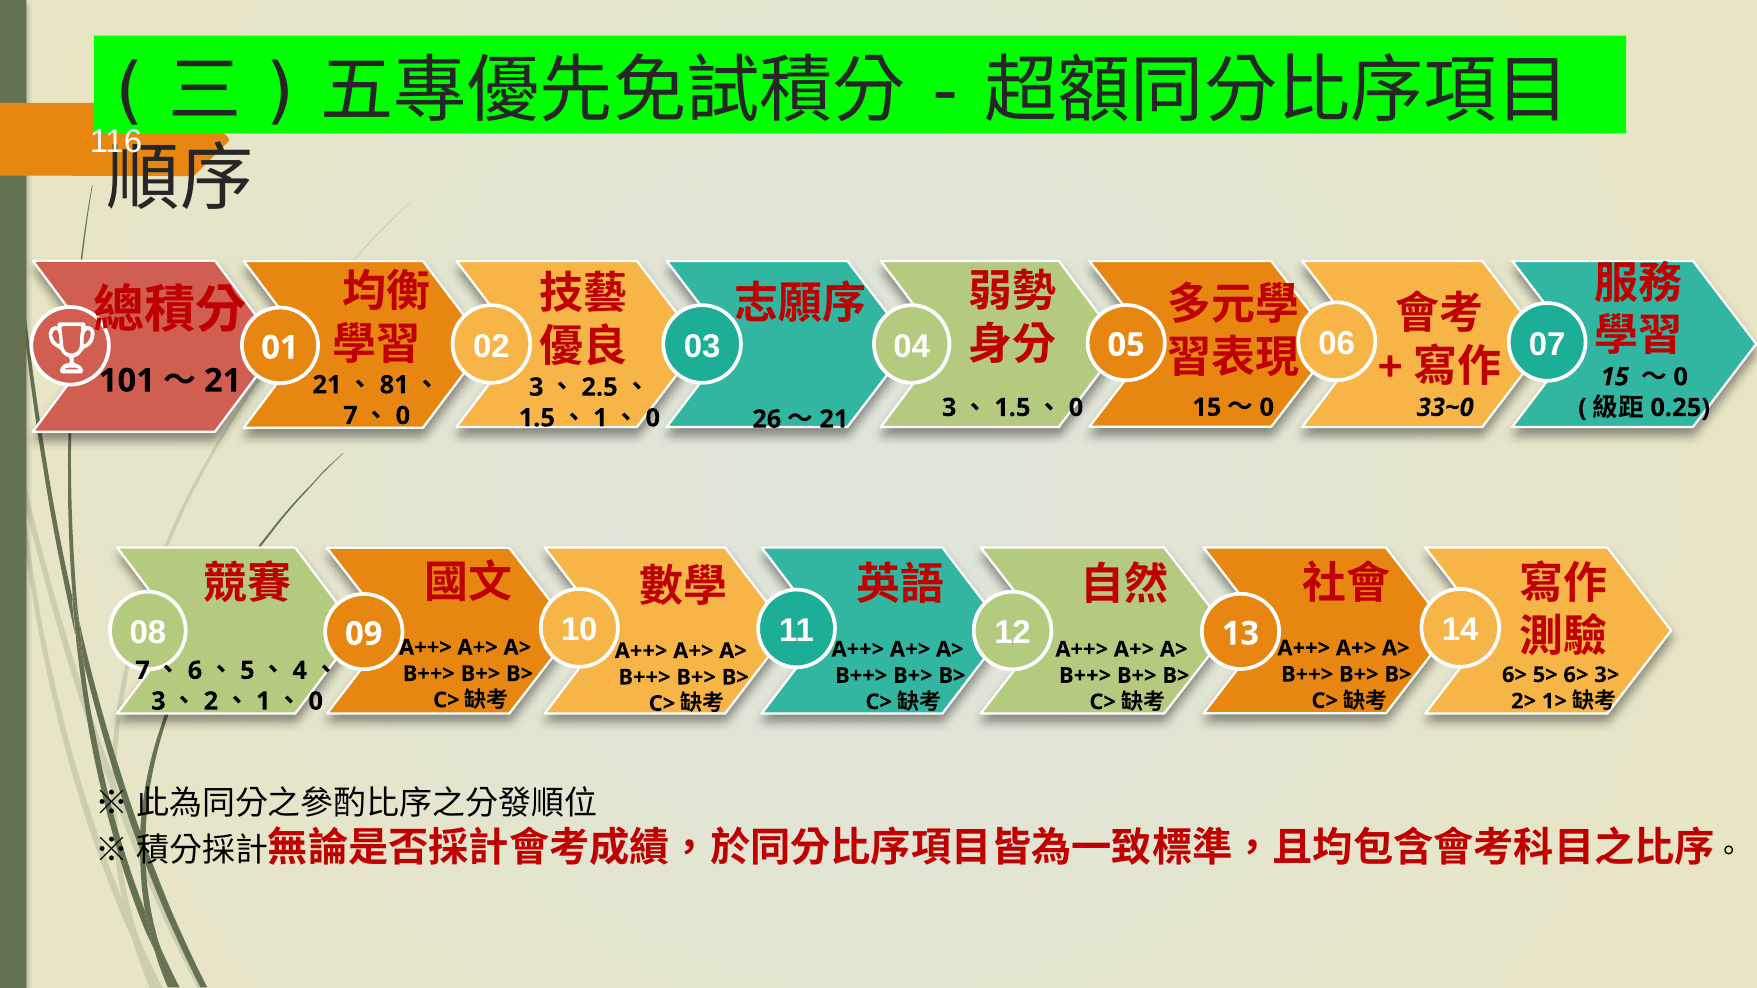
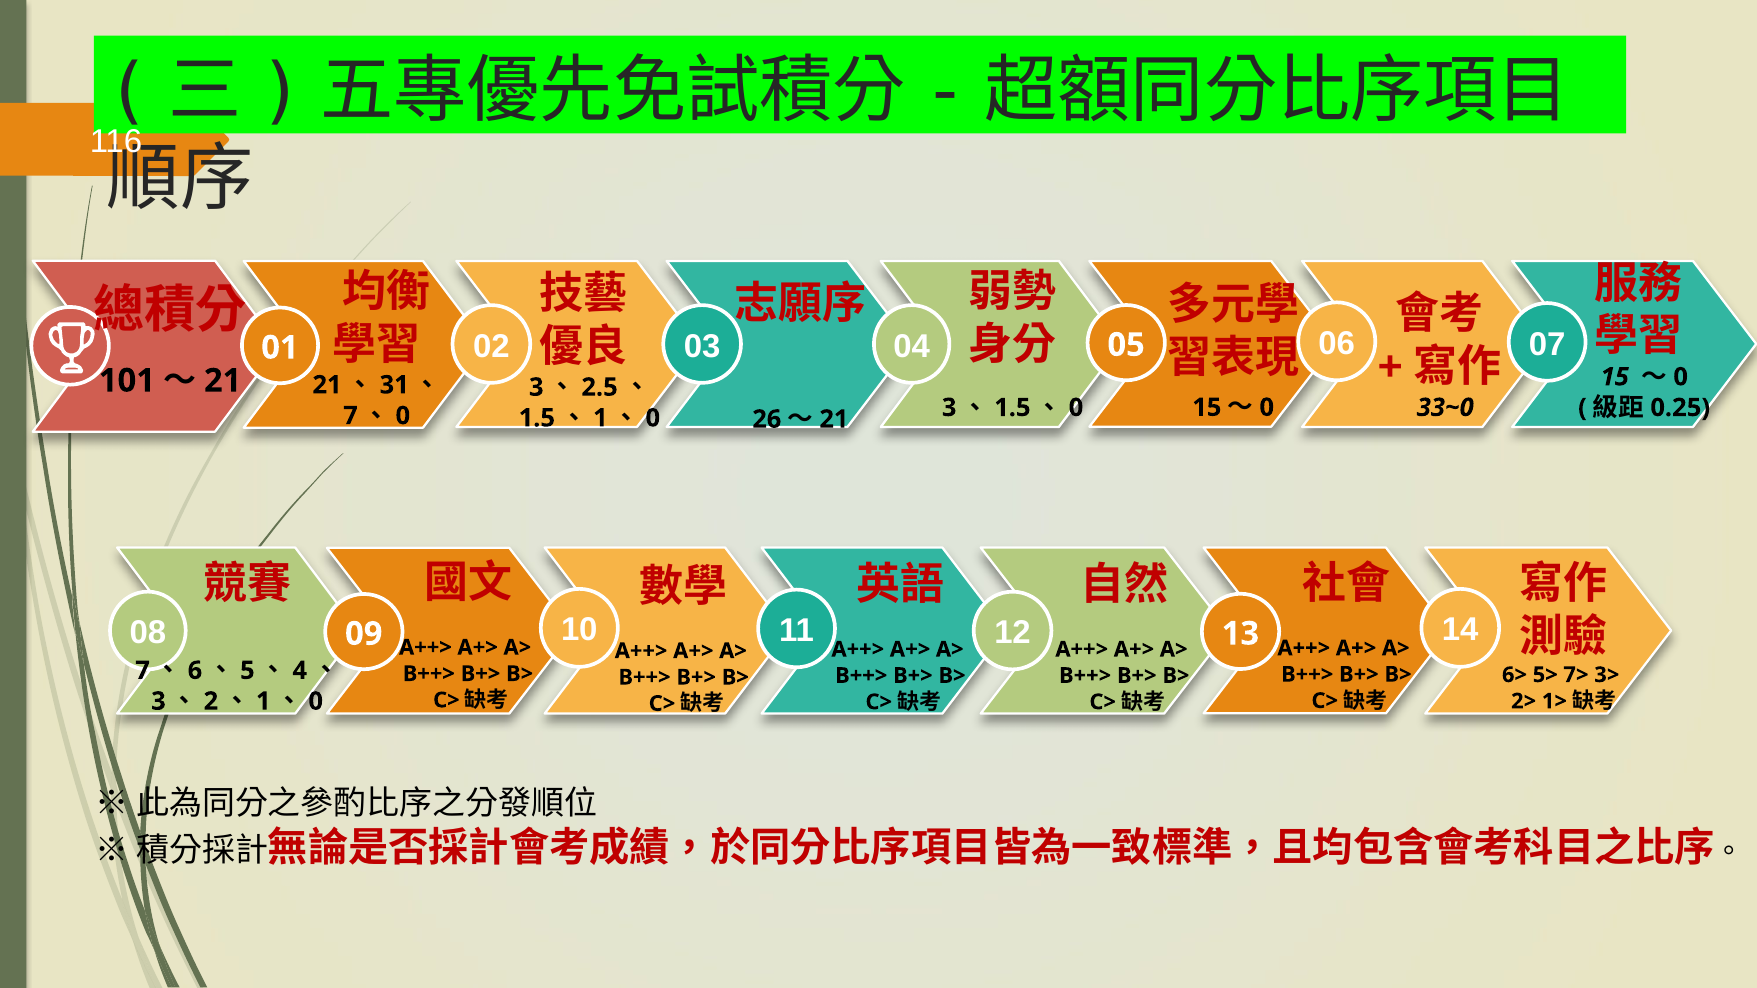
81: 81 -> 31
5> 6>: 6> -> 7>
